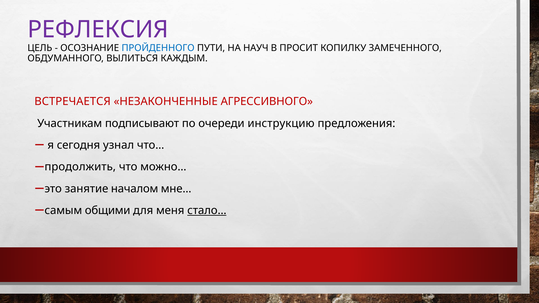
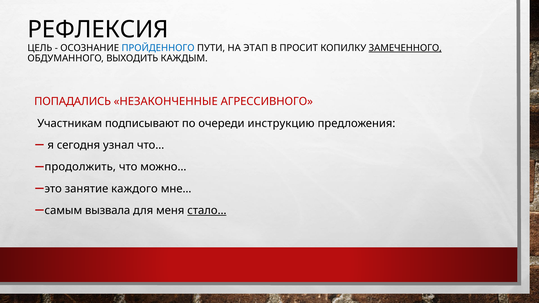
РЕФЛЕКСИЯ colour: purple -> black
НАУЧ: НАУЧ -> ЭТАП
ЗАМЕЧЕННОГО underline: none -> present
ВЫЛИТЬСЯ: ВЫЛИТЬСЯ -> ВЫХОДИТЬ
ВСТРЕЧАЕТСЯ: ВСТРЕЧАЕТСЯ -> ПОПАДАЛИСЬ
началом: началом -> каждого
общими: общими -> вызвала
